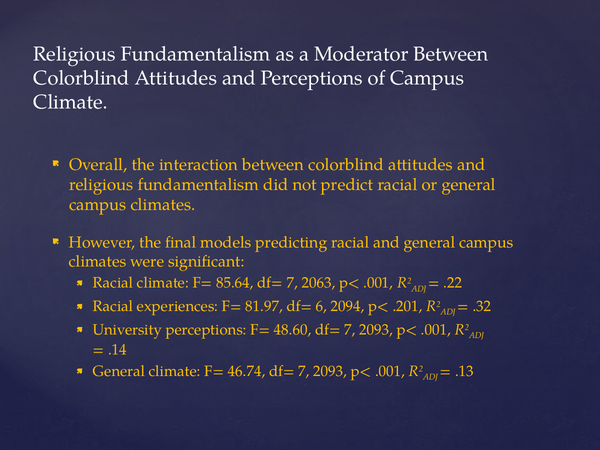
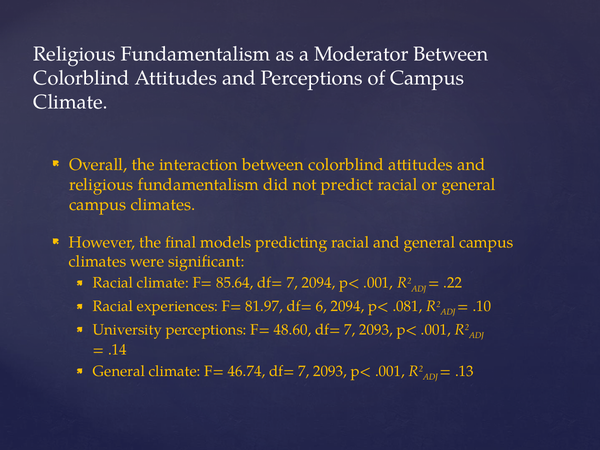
7 2063: 2063 -> 2094
.201: .201 -> .081
.32: .32 -> .10
